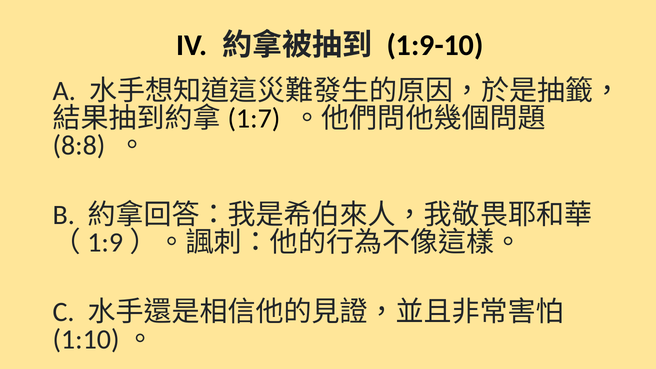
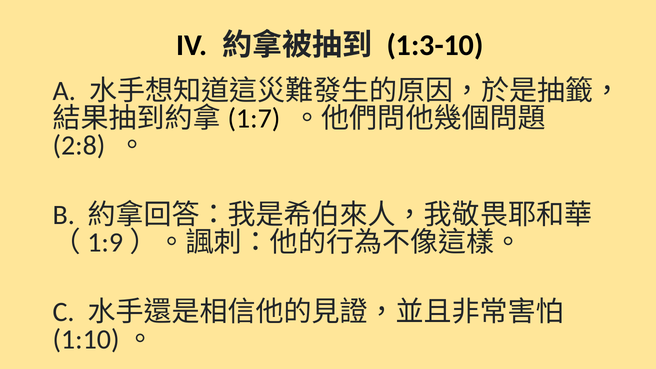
1:9-10: 1:9-10 -> 1:3-10
8:8: 8:8 -> 2:8
